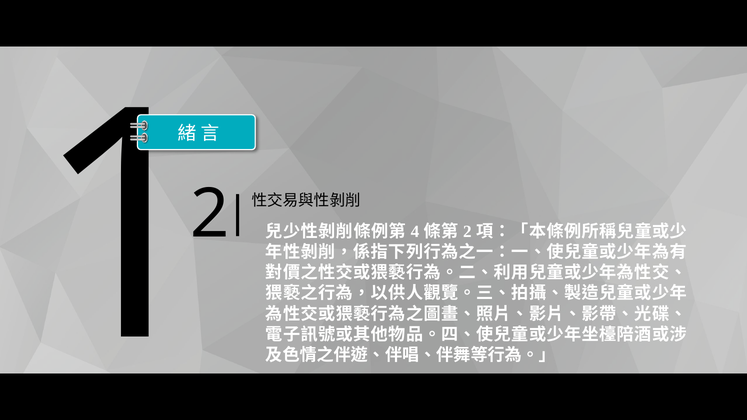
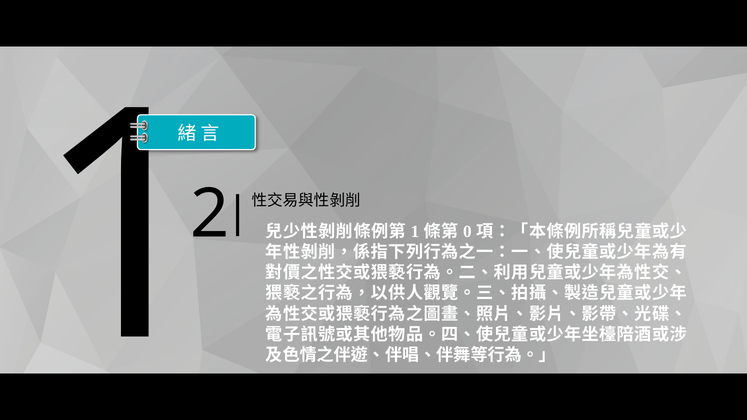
4 at (415, 232): 4 -> 1
2 at (467, 232): 2 -> 0
